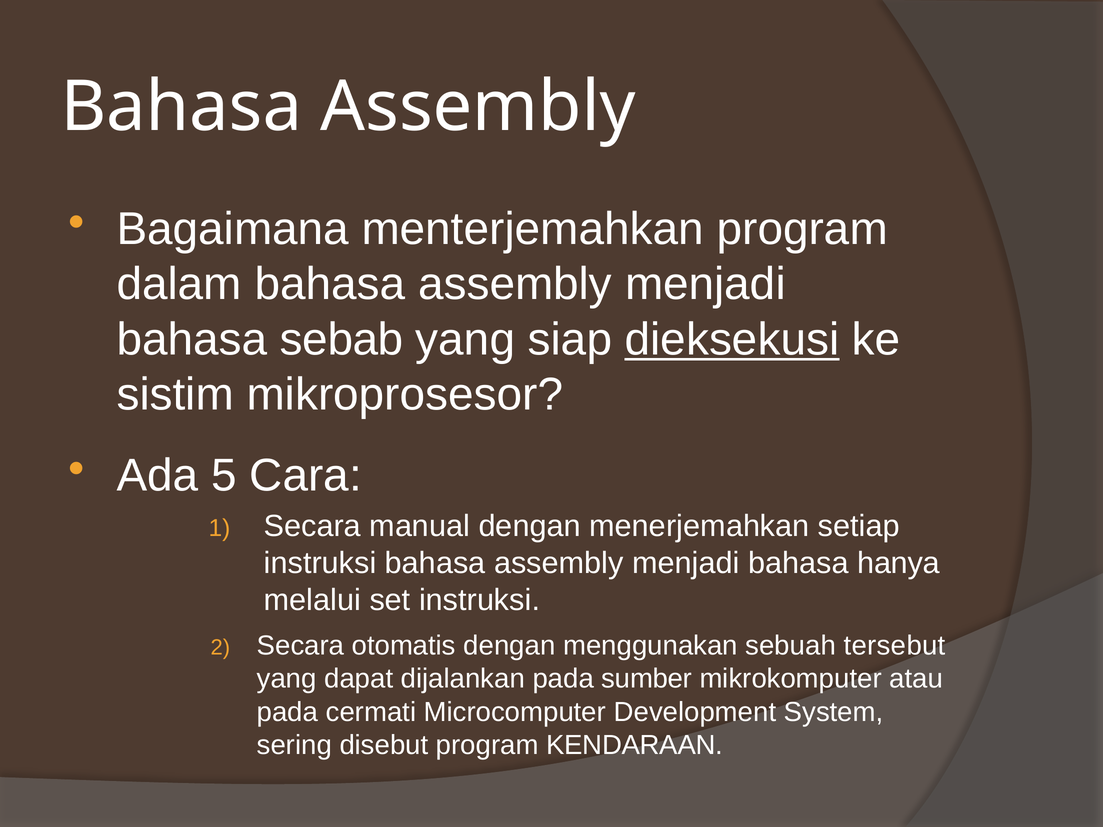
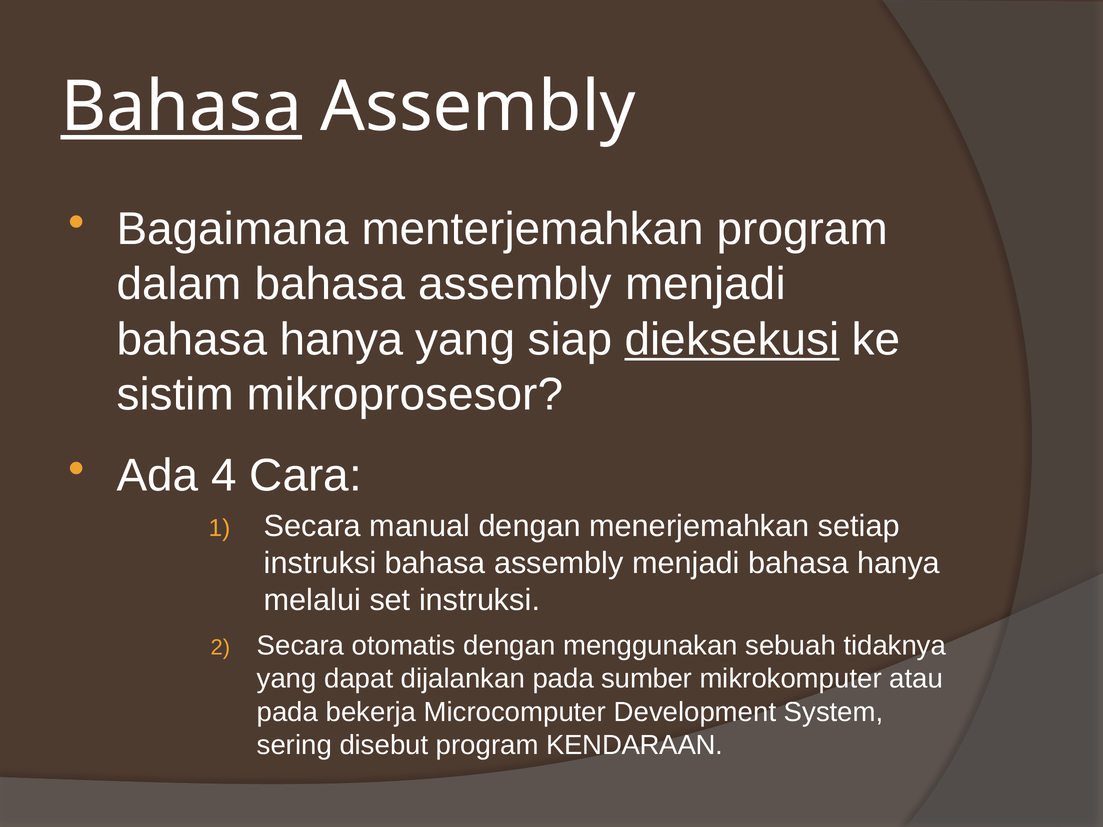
Bahasa at (181, 107) underline: none -> present
sebab at (342, 340): sebab -> hanya
5: 5 -> 4
tersebut: tersebut -> tidaknya
cermati: cermati -> bekerja
